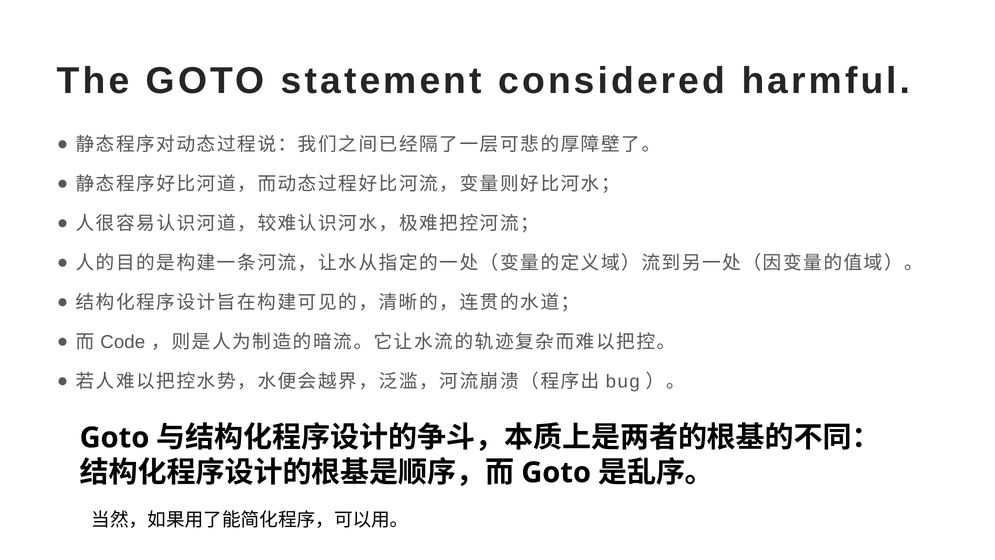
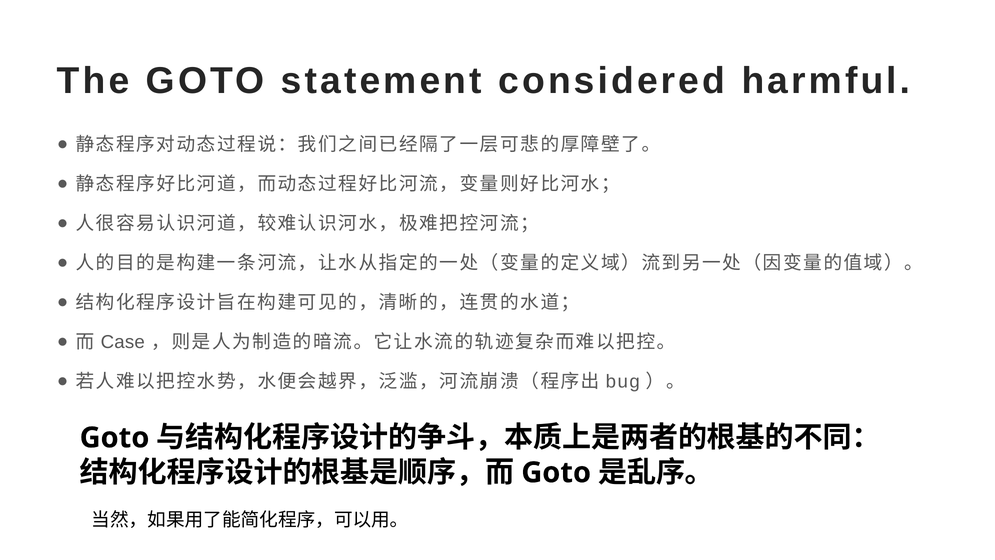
Code: Code -> Case
